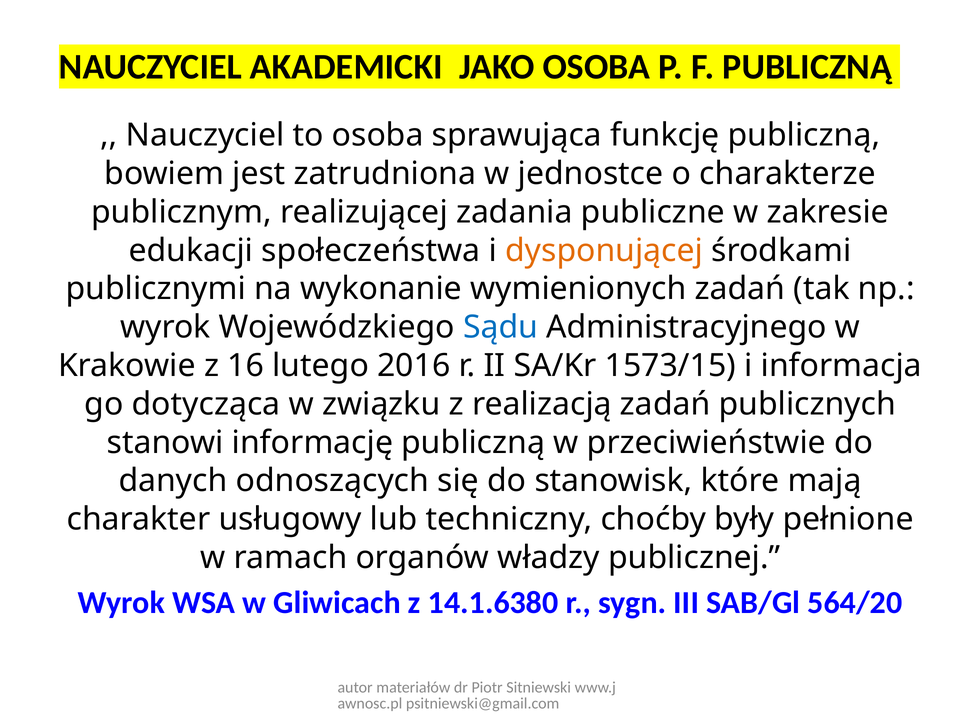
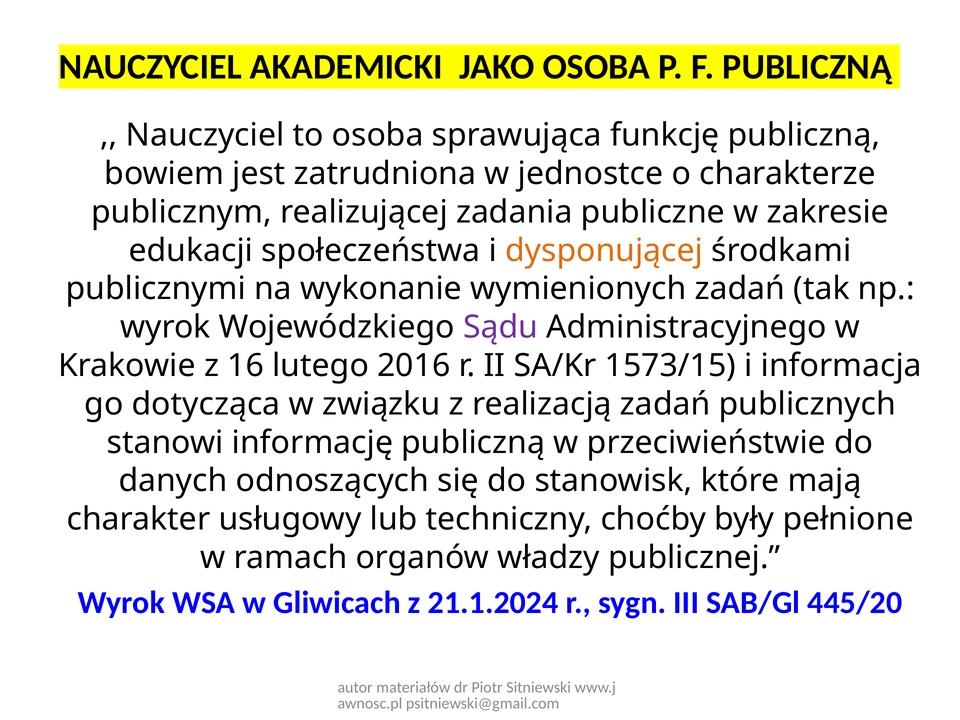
Sądu colour: blue -> purple
14.1.6380: 14.1.6380 -> 21.1.2024
564/20: 564/20 -> 445/20
